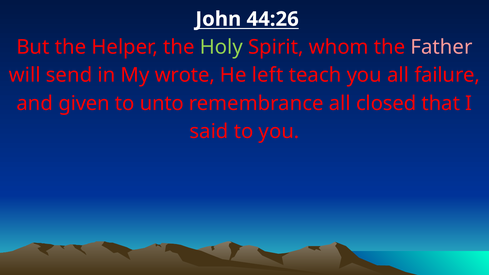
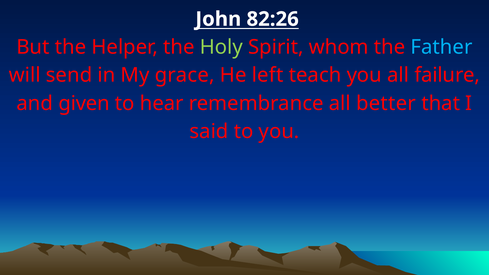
44:26: 44:26 -> 82:26
Father colour: pink -> light blue
wrote: wrote -> grace
unto: unto -> hear
closed: closed -> better
